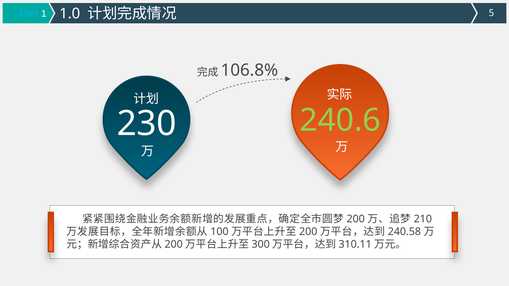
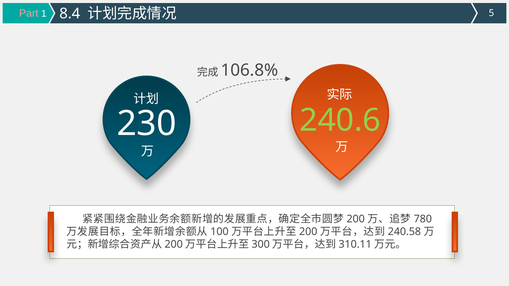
Part colour: light blue -> pink
1.0: 1.0 -> 8.4
210: 210 -> 780
